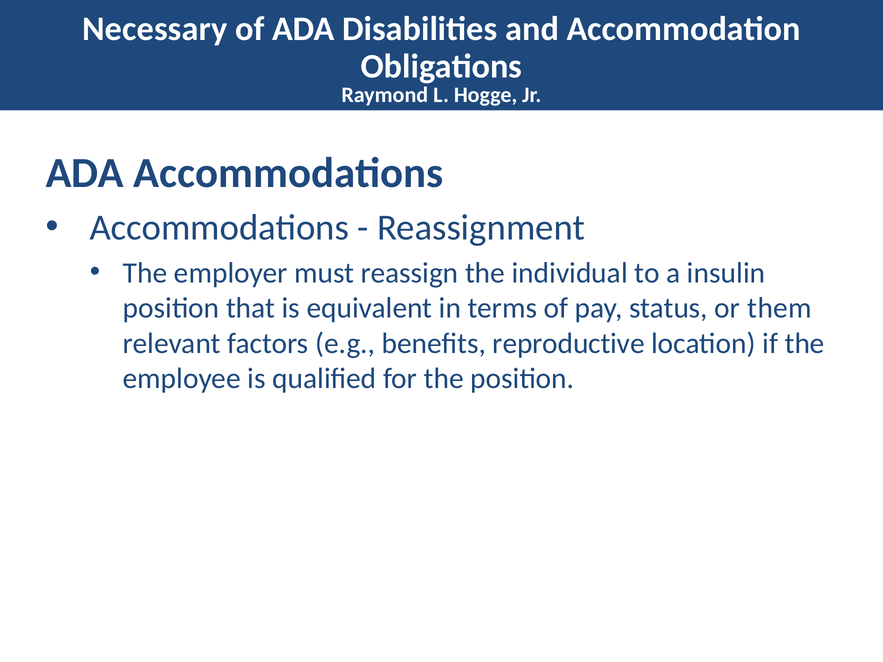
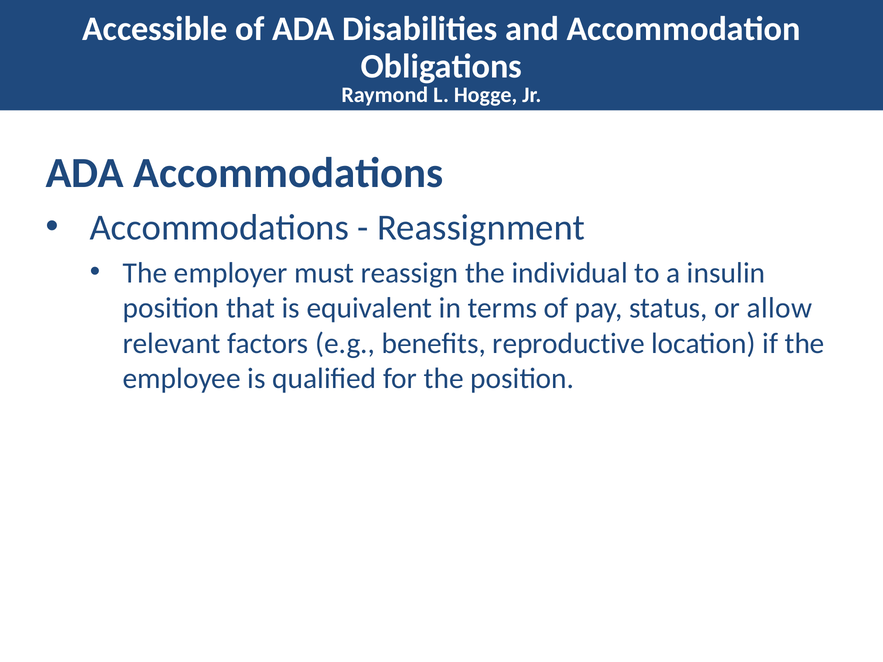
Necessary: Necessary -> Accessible
them: them -> allow
